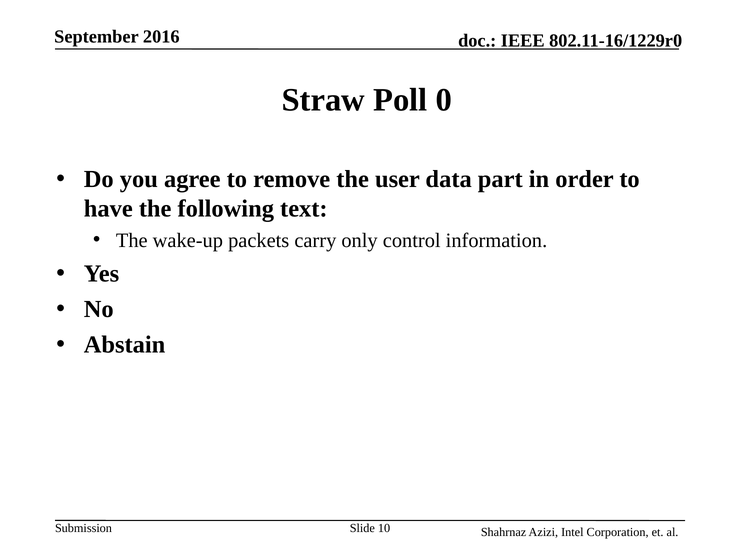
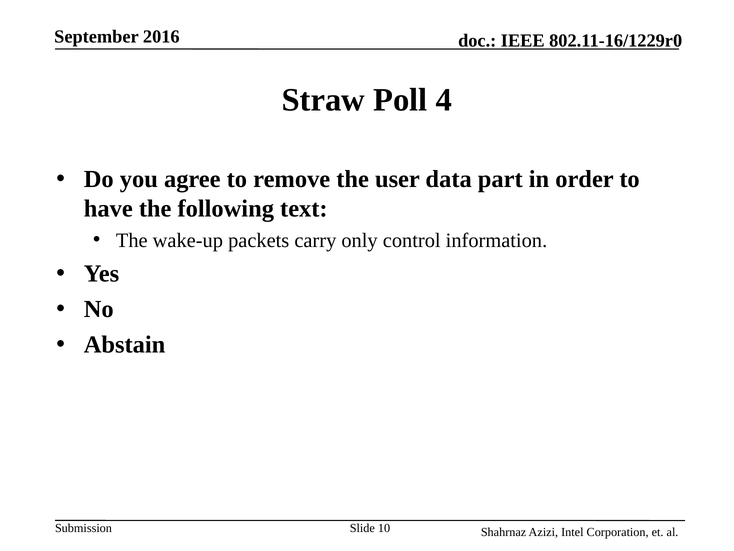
0: 0 -> 4
